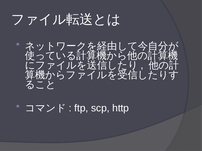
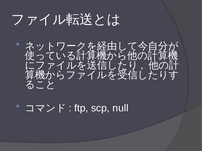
http: http -> null
